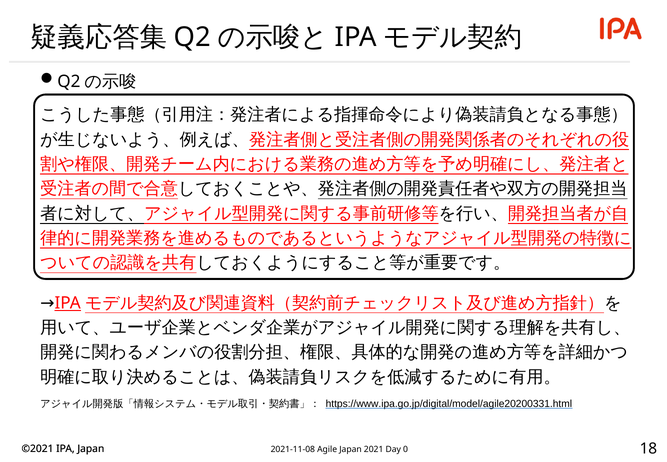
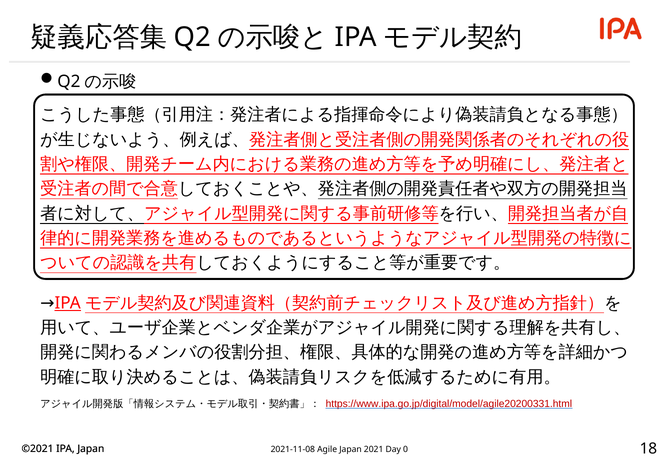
https://www.ipa.go.jp/digital/model/agile20200331.html colour: black -> red
